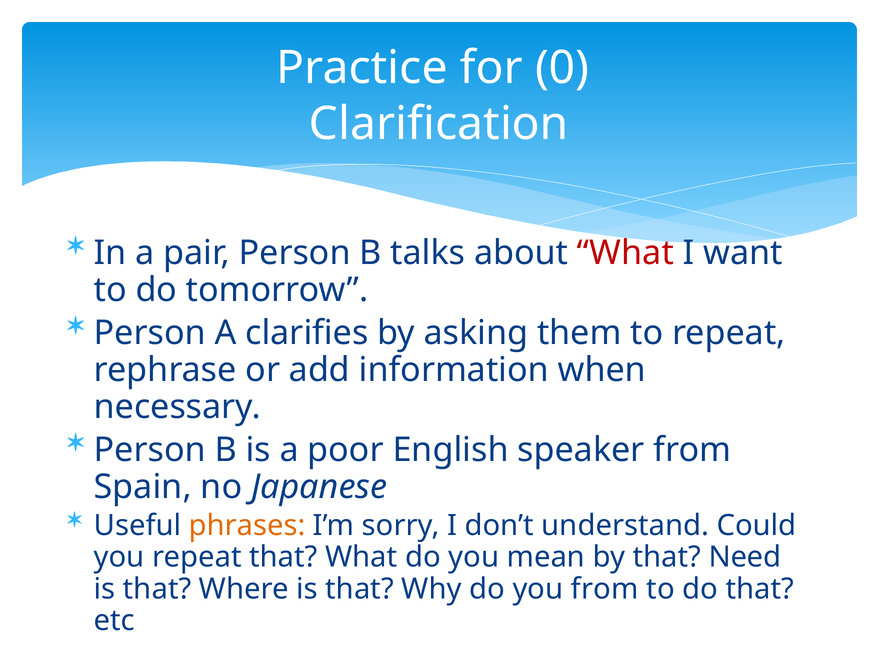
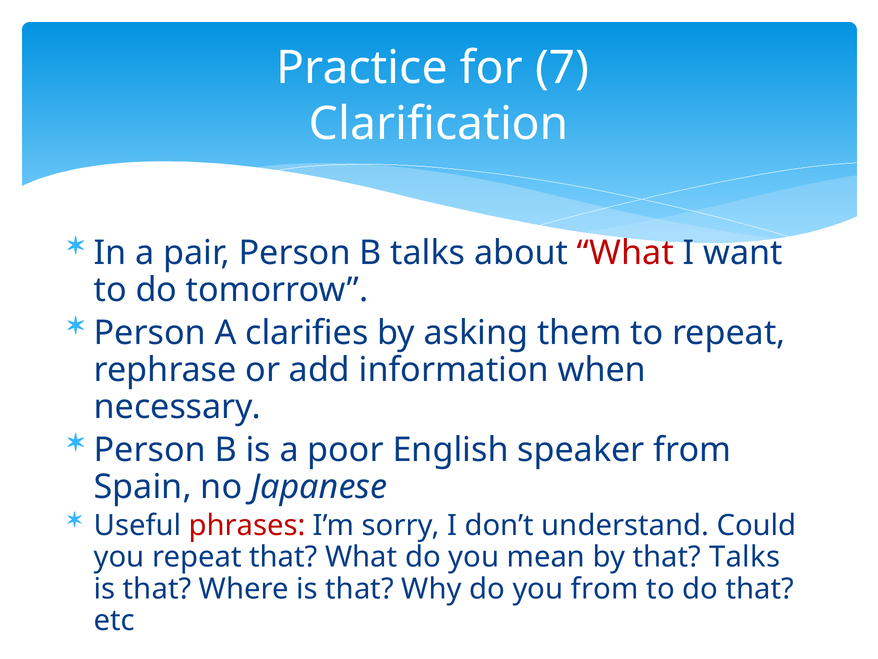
0: 0 -> 7
phrases colour: orange -> red
that Need: Need -> Talks
